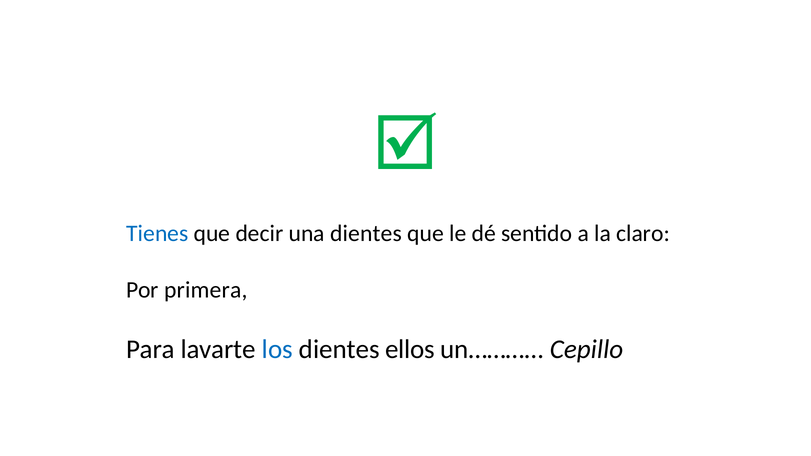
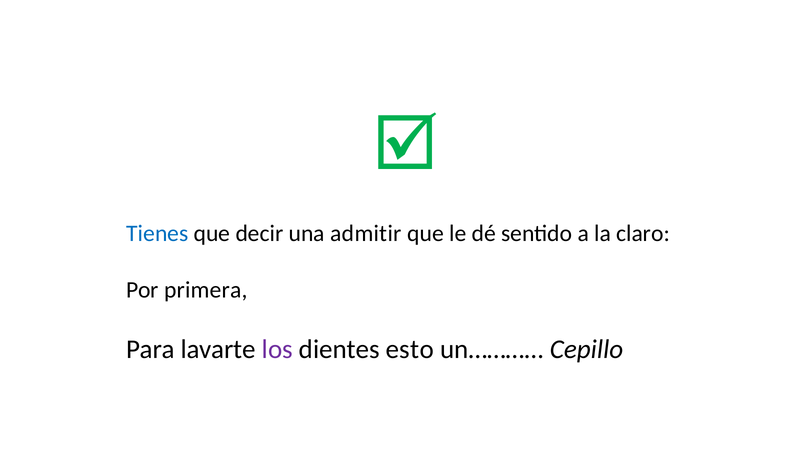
una dientes: dientes -> admitir
los colour: blue -> purple
ellos: ellos -> esto
